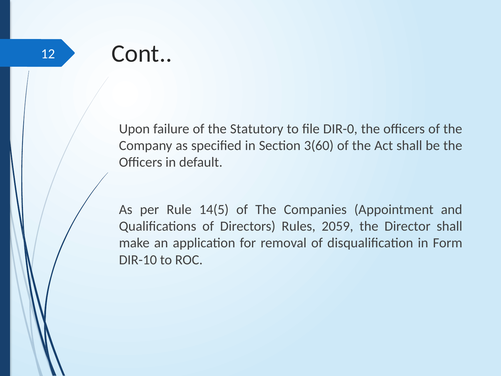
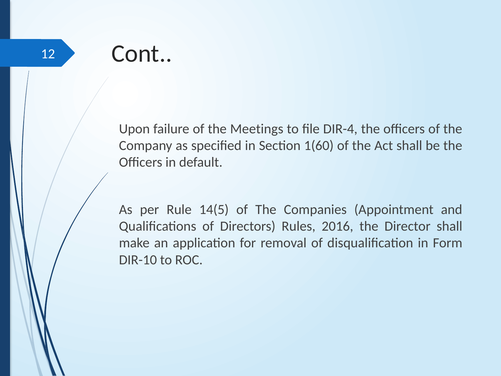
Statutory: Statutory -> Meetings
DIR-0: DIR-0 -> DIR-4
3(60: 3(60 -> 1(60
2059: 2059 -> 2016
